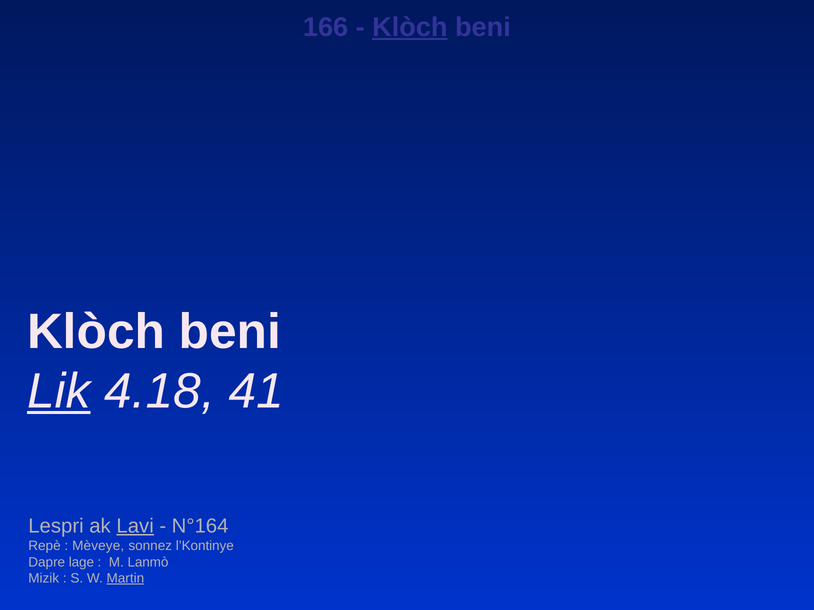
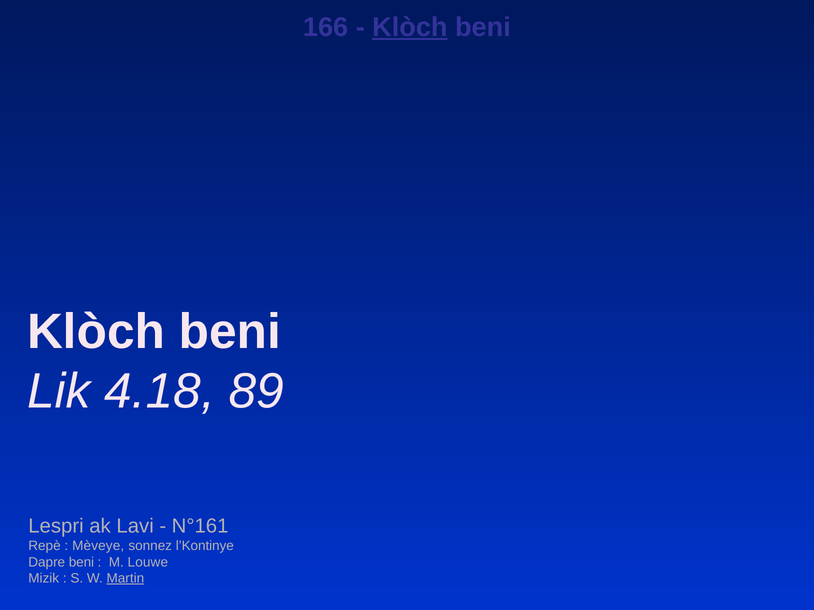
Lik underline: present -> none
41: 41 -> 89
Lavi underline: present -> none
N°164: N°164 -> N°161
Dapre lage: lage -> beni
Lanmò: Lanmò -> Louwe
